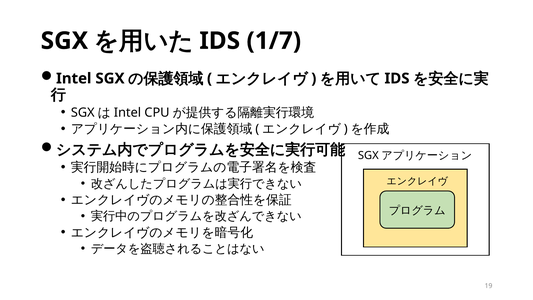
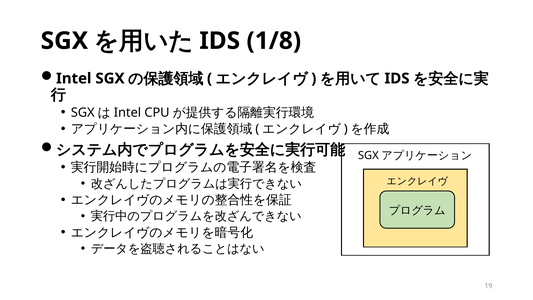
1/7: 1/7 -> 1/8
